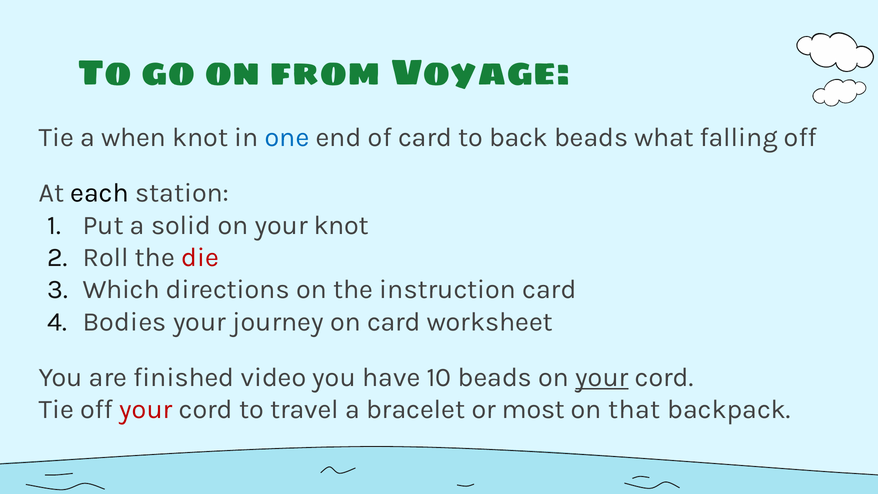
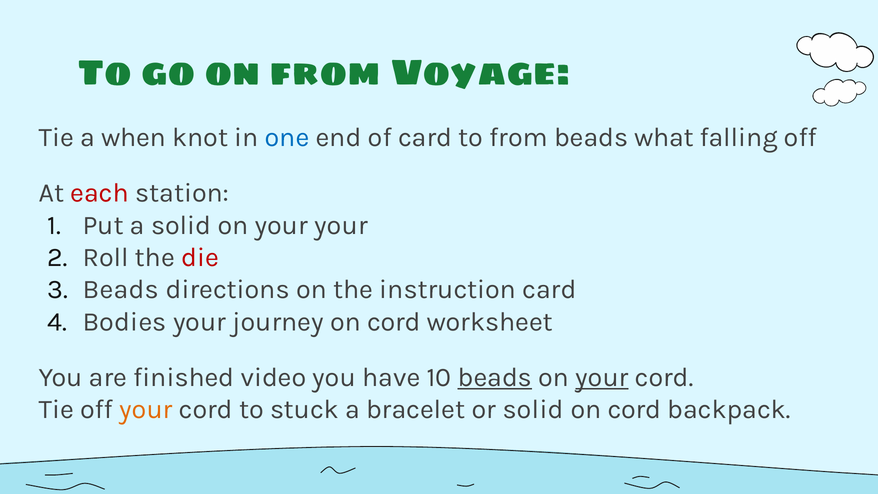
to back: back -> from
each colour: black -> red
your knot: knot -> your
Which at (121, 290): Which -> Beads
journey on card: card -> cord
beads at (495, 377) underline: none -> present
your at (146, 409) colour: red -> orange
travel: travel -> stuck
or most: most -> solid
that at (634, 409): that -> cord
